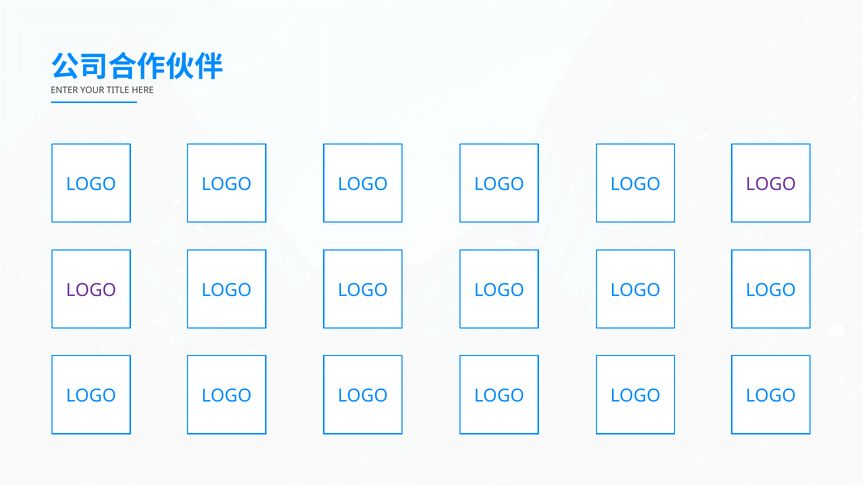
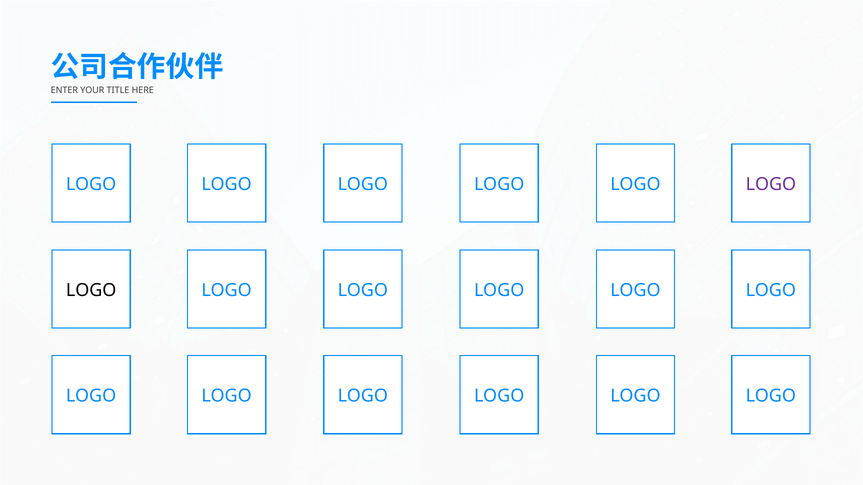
LOGO at (91, 290) colour: purple -> black
